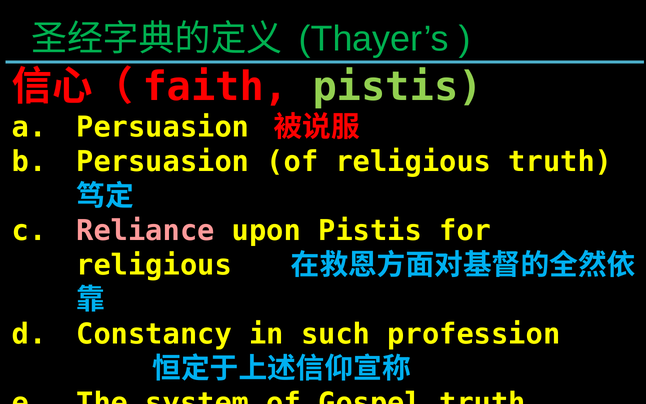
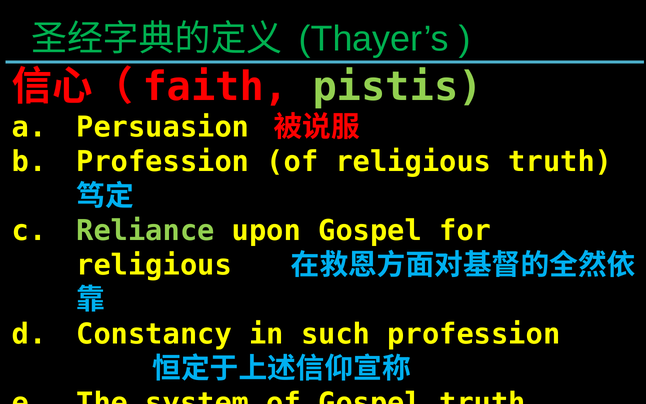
Persuasion at (163, 162): Persuasion -> Profession
Reliance colour: pink -> light green
upon Pistis: Pistis -> Gospel
